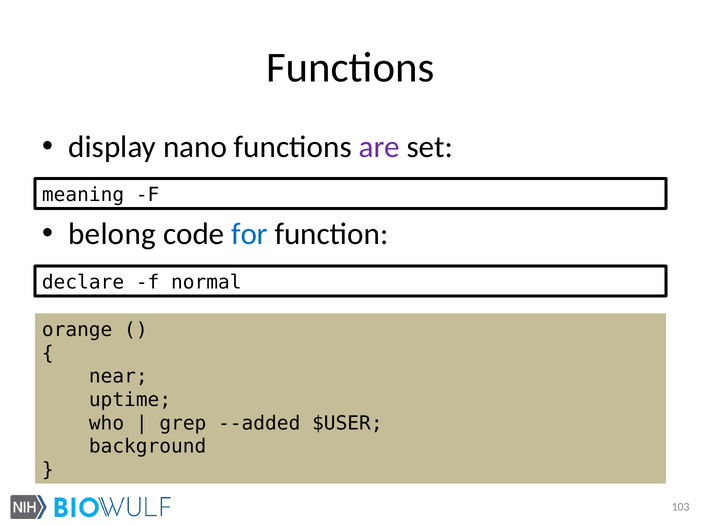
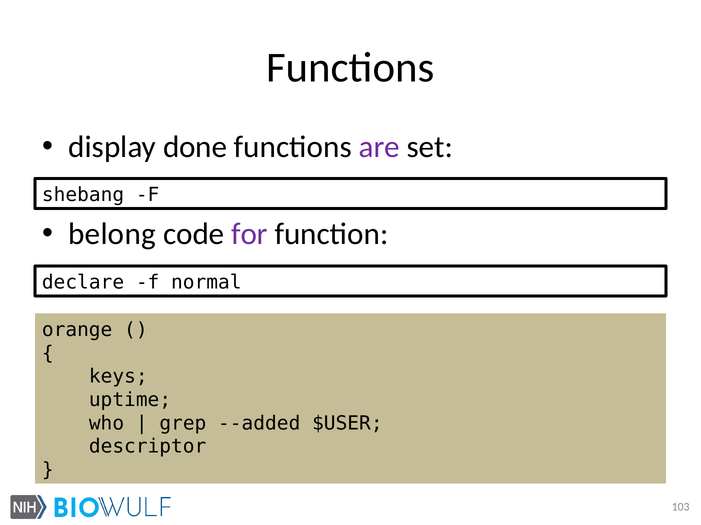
nano: nano -> done
meaning: meaning -> shebang
for colour: blue -> purple
near: near -> keys
background: background -> descriptor
